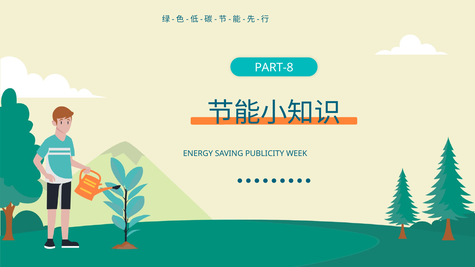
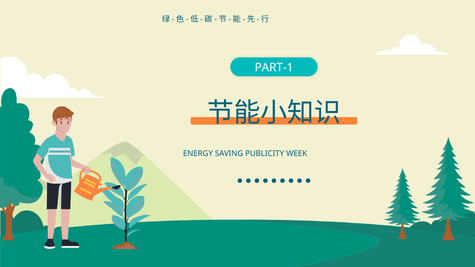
PART-8: PART-8 -> PART-1
